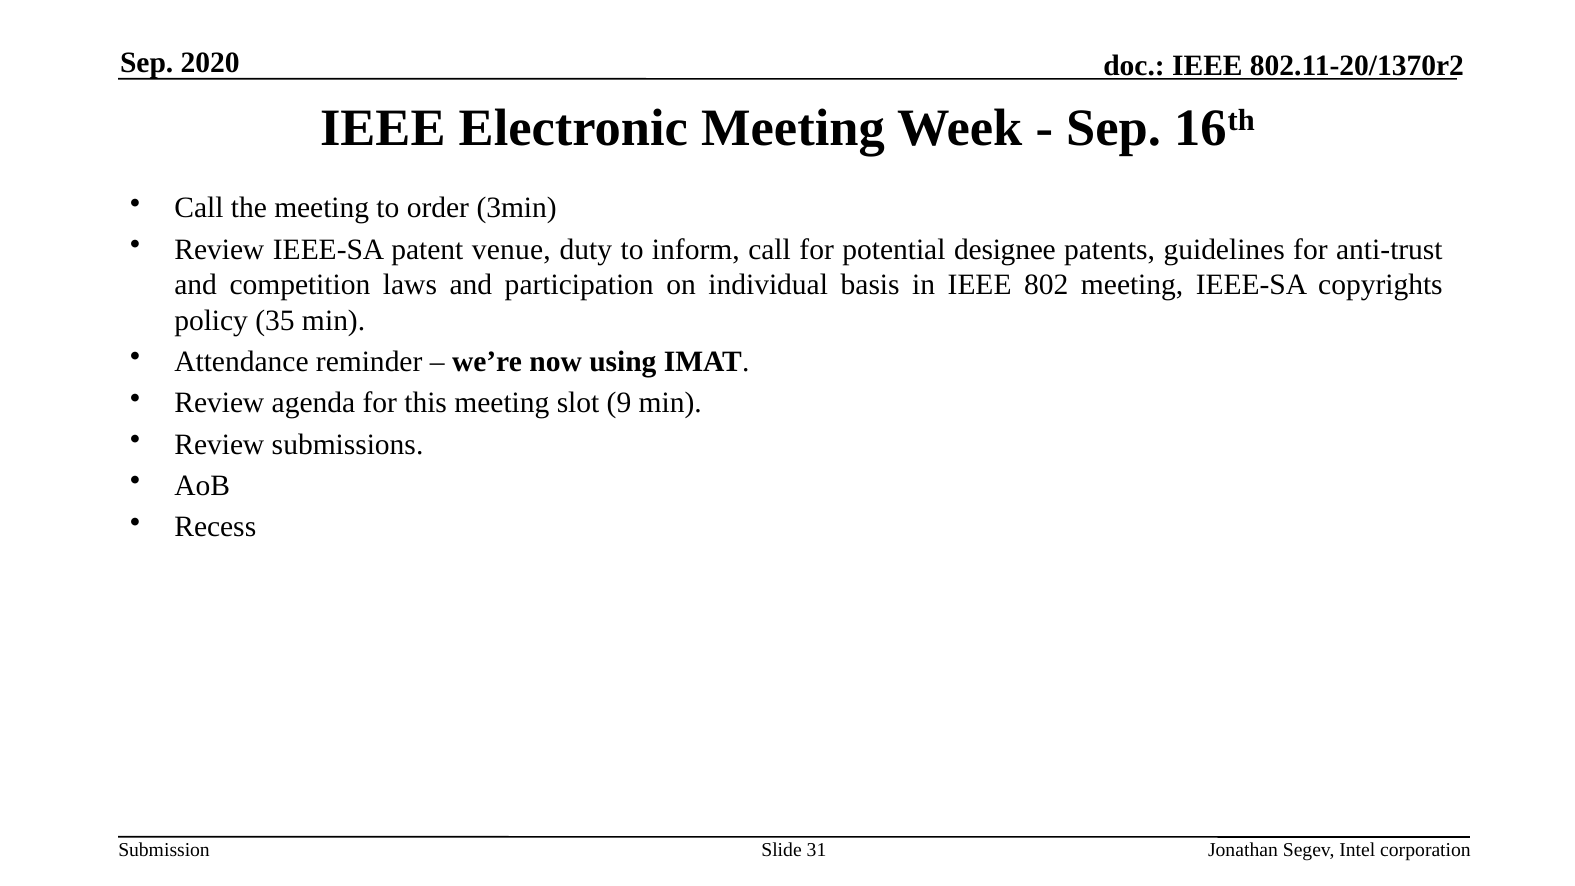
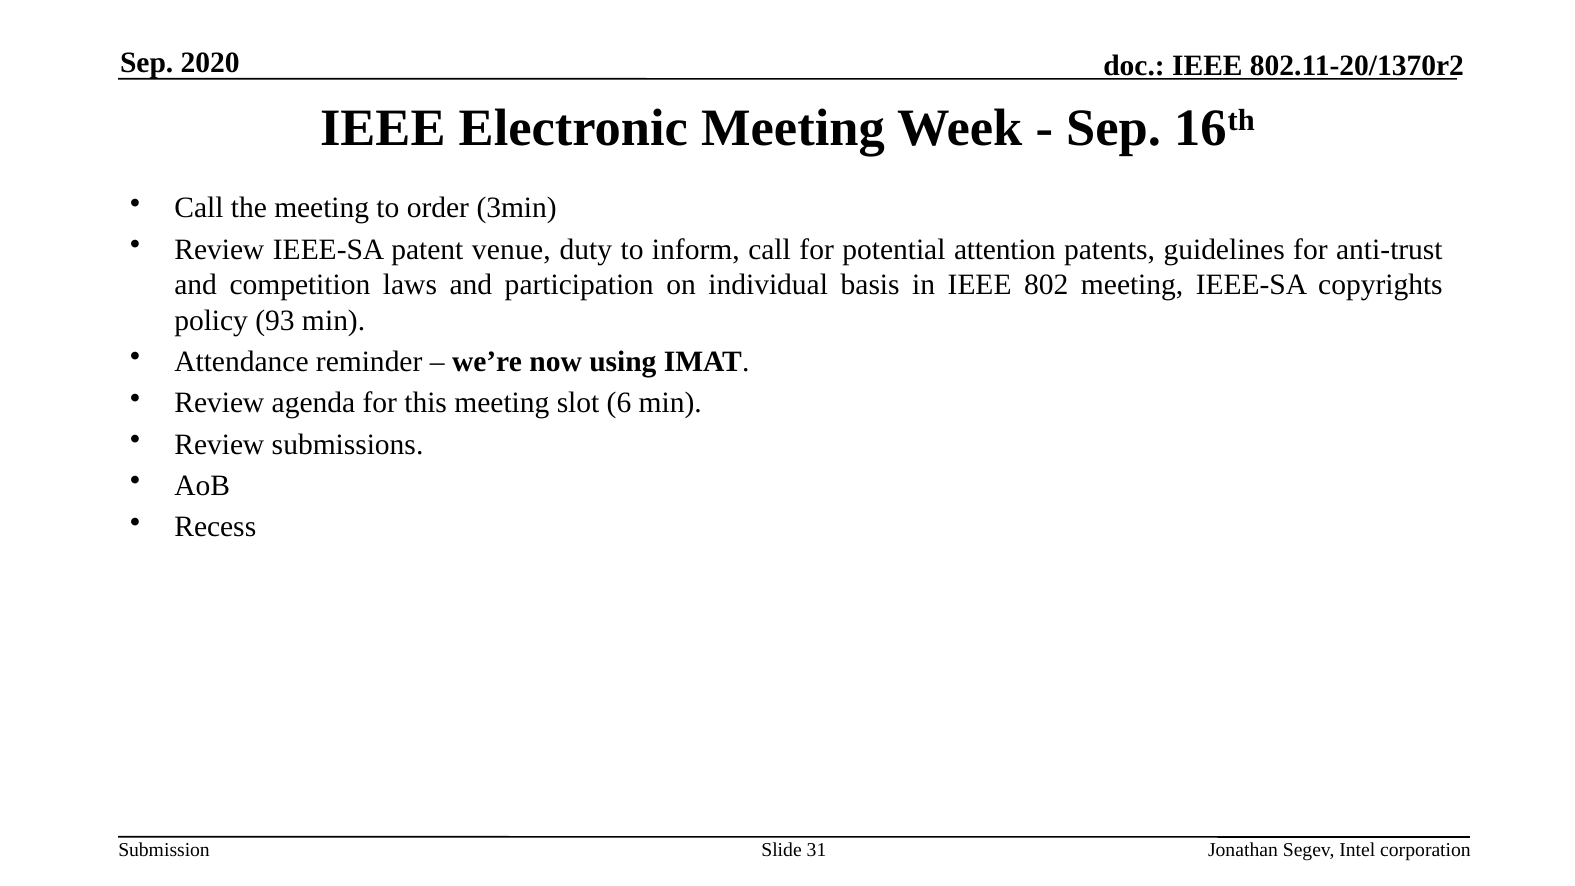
designee: designee -> attention
35: 35 -> 93
9: 9 -> 6
